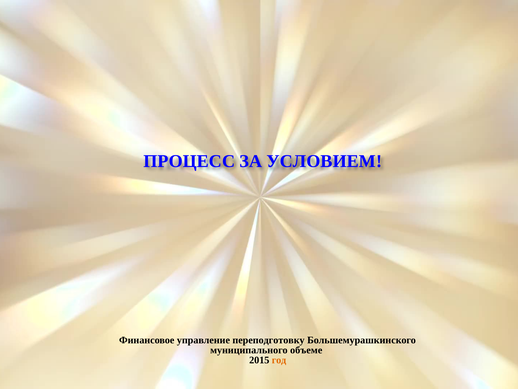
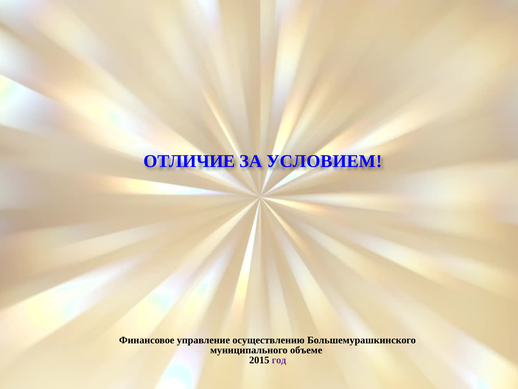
ПРОЦЕСС: ПРОЦЕСС -> ОТЛИЧИЕ
переподготовку: переподготовку -> осуществлению
год colour: orange -> purple
